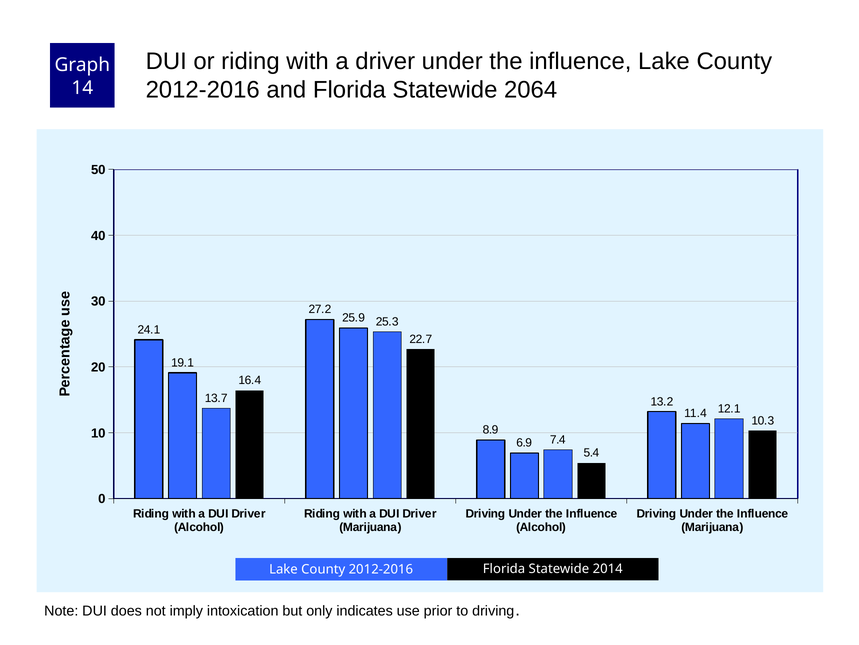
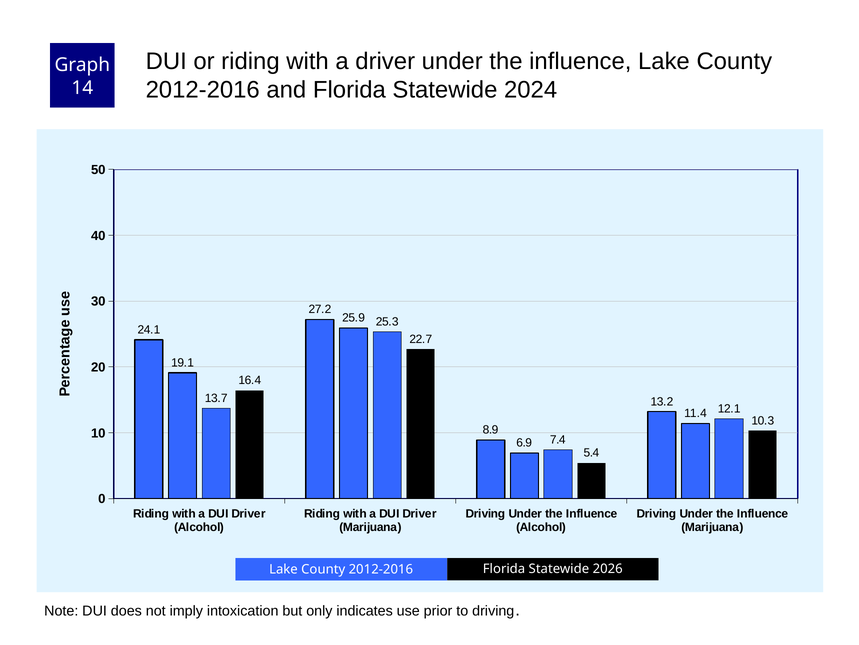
2064: 2064 -> 2024
2014: 2014 -> 2026
